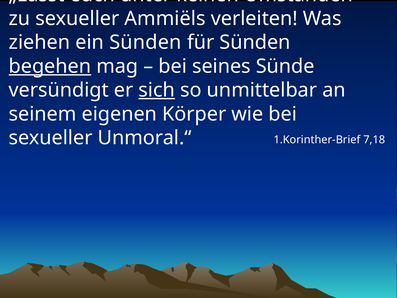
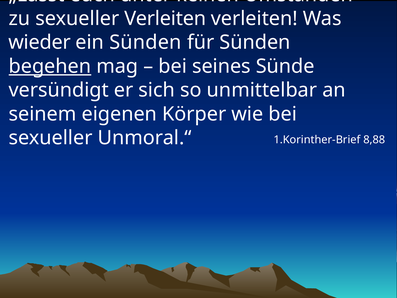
sexueller Ammiëls: Ammiëls -> Verleiten
ziehen: ziehen -> wieder
sich underline: present -> none
7,18: 7,18 -> 8,88
